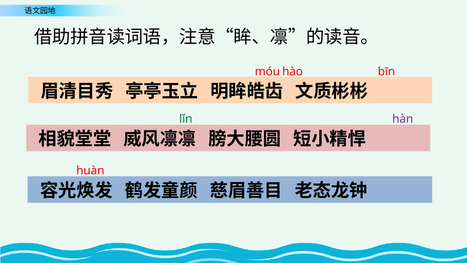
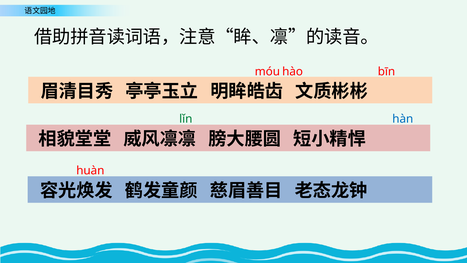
hàn colour: purple -> blue
